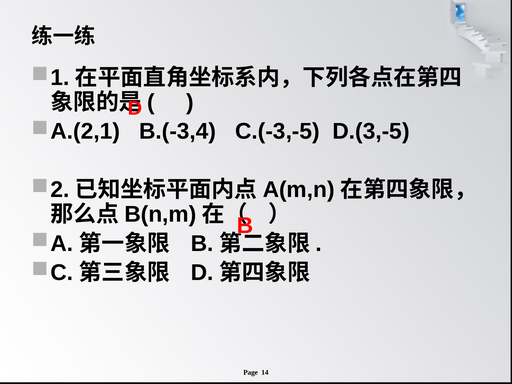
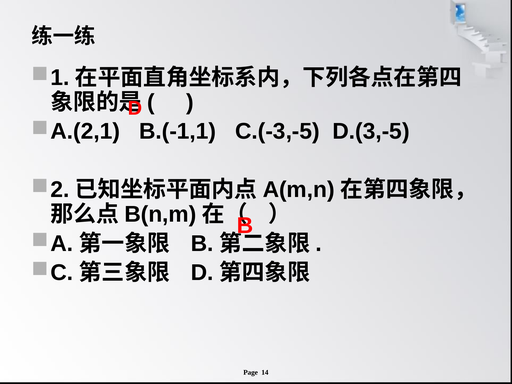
B.(-3,4: B.(-3,4 -> B.(-1,1
